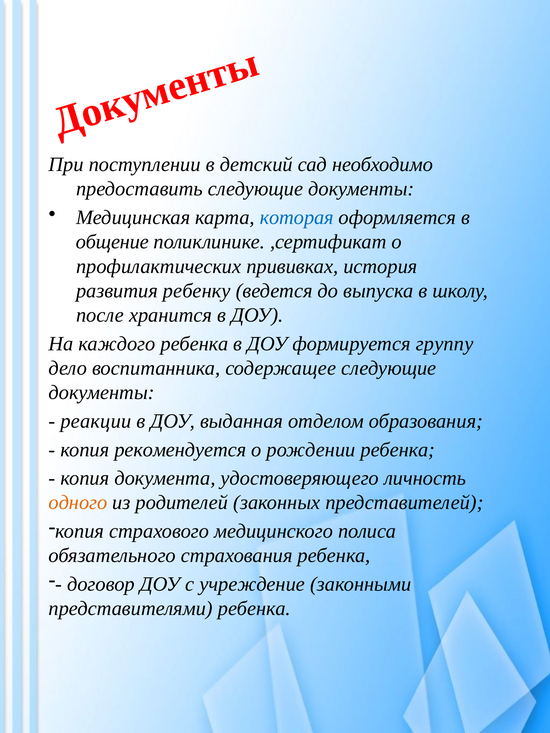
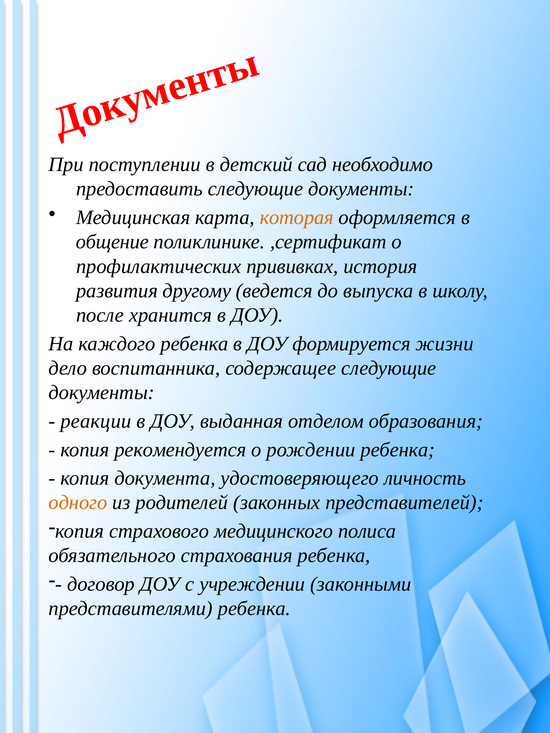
которая colour: blue -> orange
ребенку: ребенку -> другому
группу: группу -> жизни
учреждение: учреждение -> учреждении
